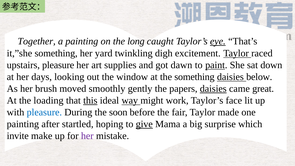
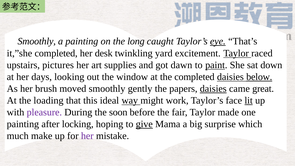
Together at (37, 41): Together -> Smoothly
it,”she something: something -> completed
yard: yard -> desk
digh: digh -> yard
upstairs pleasure: pleasure -> pictures
the something: something -> completed
below underline: none -> present
this underline: present -> none
lit underline: none -> present
pleasure at (44, 112) colour: blue -> purple
startled: startled -> locking
invite: invite -> much
